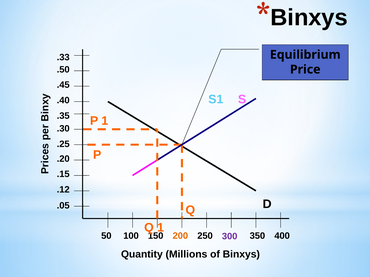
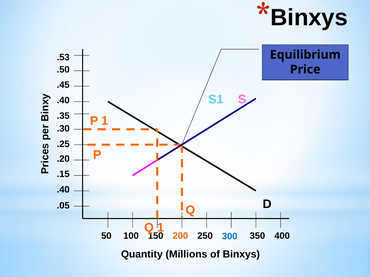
.33: .33 -> .53
.12 at (63, 190): .12 -> .40
300 colour: purple -> blue
